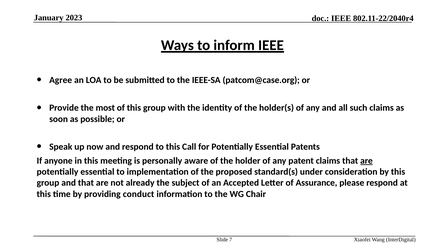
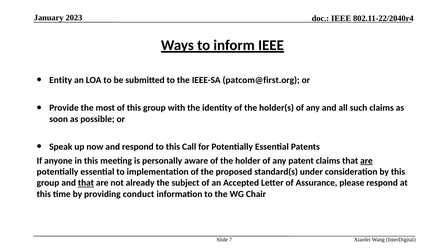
Agree: Agree -> Entity
patcom@case.org: patcom@case.org -> patcom@first.org
that at (86, 183) underline: none -> present
